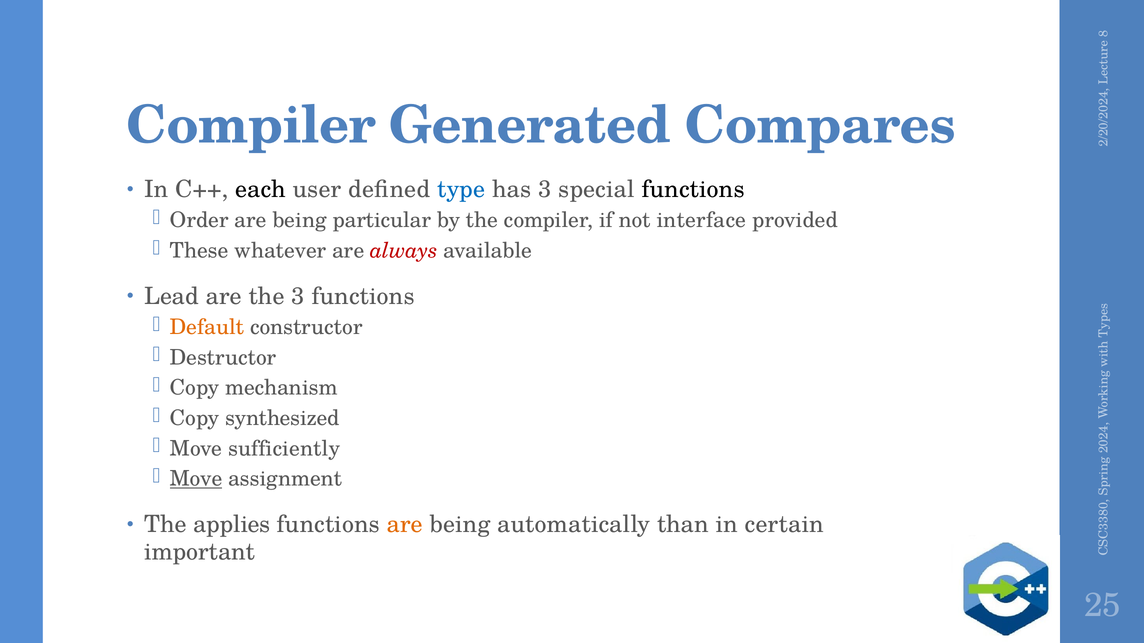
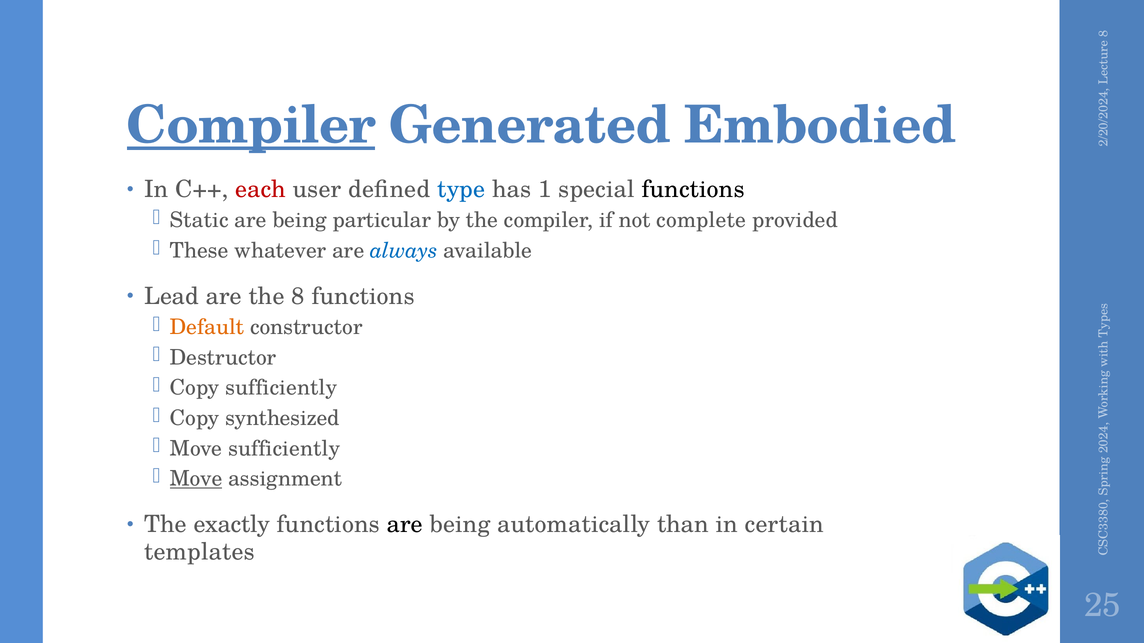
Compiler at (251, 126) underline: none -> present
Compares: Compares -> Embodied
each colour: black -> red
has 3: 3 -> 1
Order: Order -> Static
interface: interface -> complete
always colour: red -> blue
the 3: 3 -> 8
Copy mechanism: mechanism -> sufficiently
applies: applies -> exactly
are at (405, 525) colour: orange -> black
important: important -> templates
